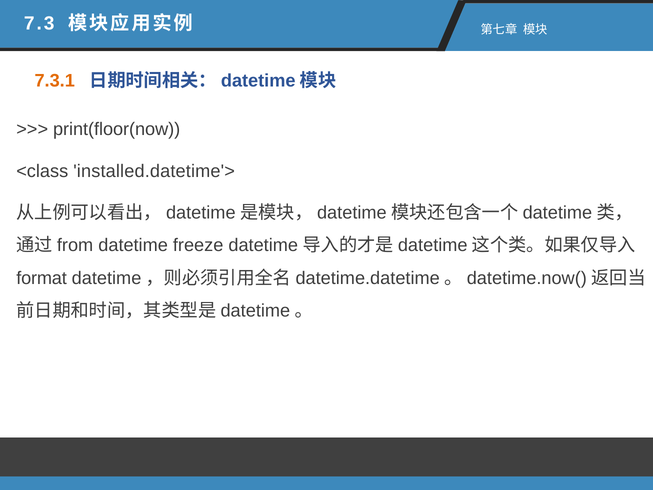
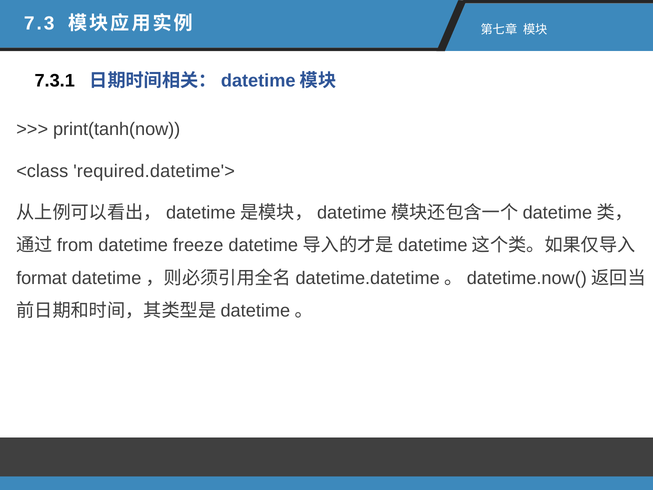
7.3.1 colour: orange -> black
print(floor(now: print(floor(now -> print(tanh(now
installed.datetime'>: installed.datetime'> -> required.datetime'>
